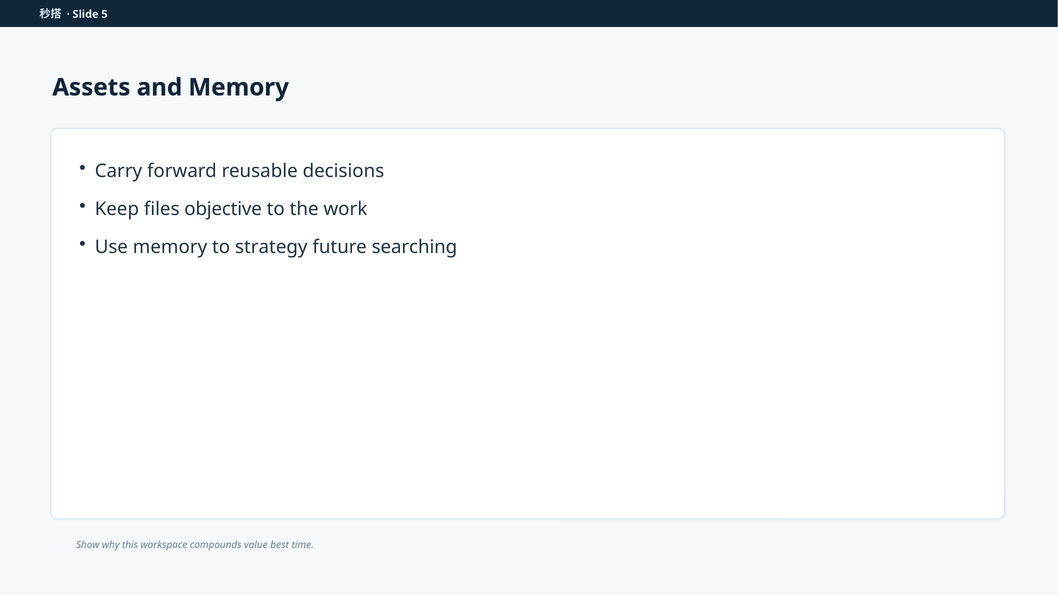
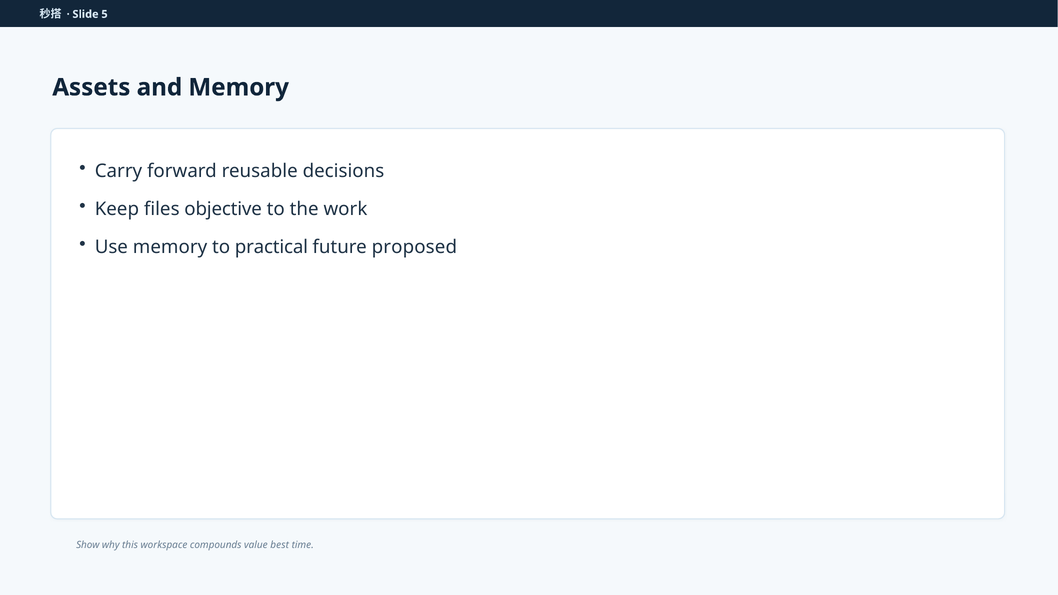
strategy: strategy -> practical
searching: searching -> proposed
